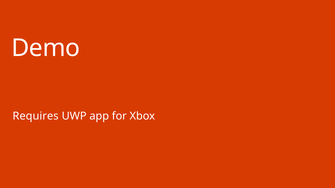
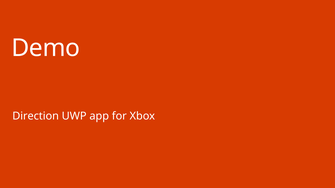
Requires: Requires -> Direction
